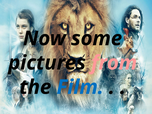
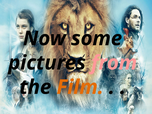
Film colour: blue -> orange
